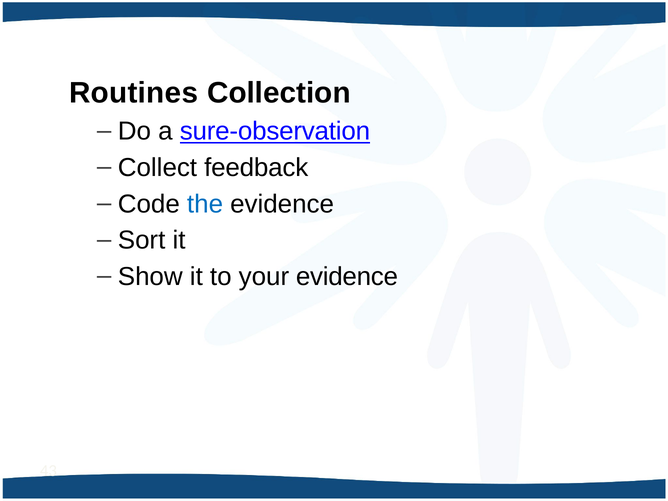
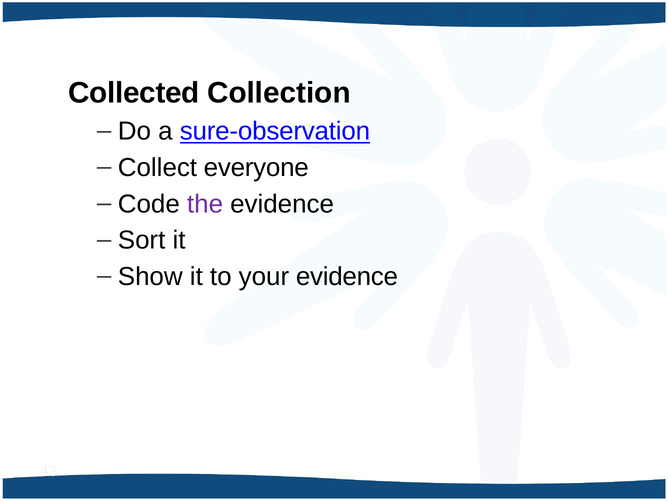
Routines: Routines -> Collected
feedback: feedback -> everyone
the colour: blue -> purple
